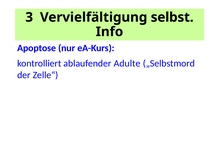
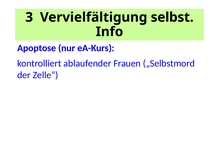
Adulte: Adulte -> Frauen
